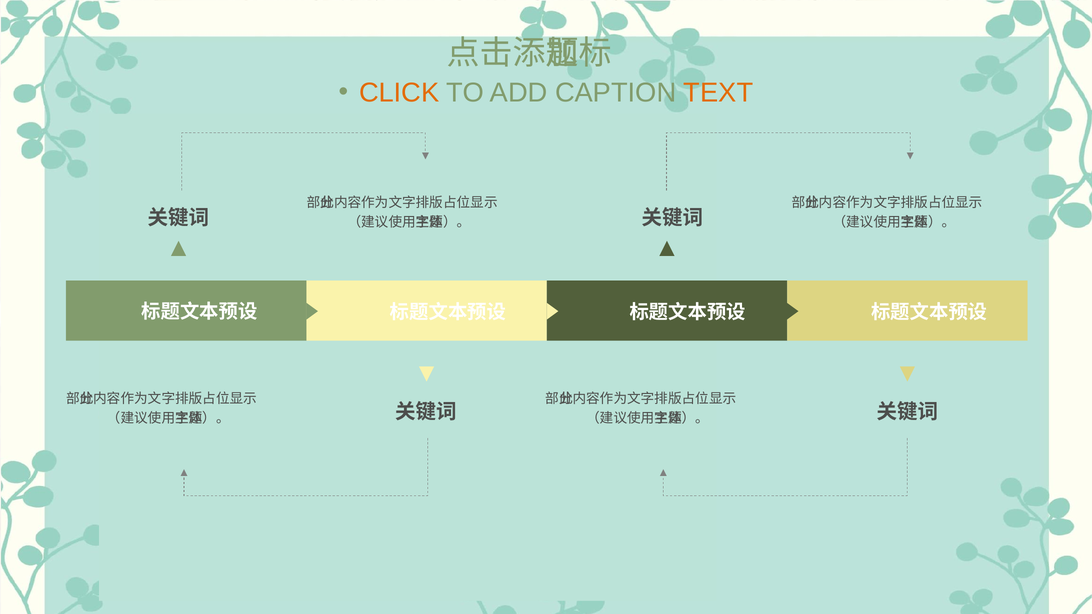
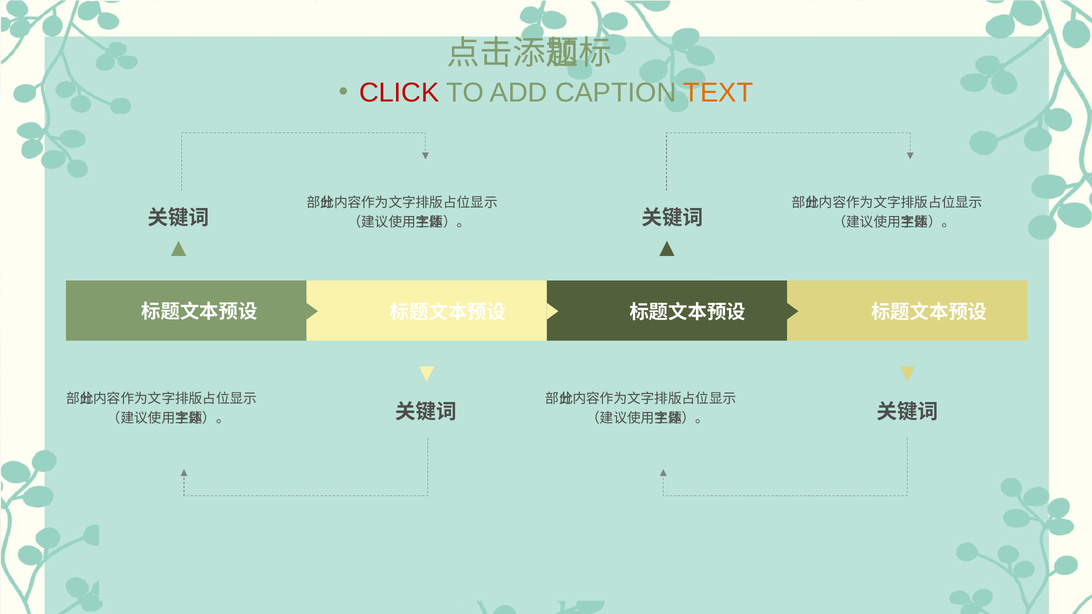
CLICK colour: orange -> red
